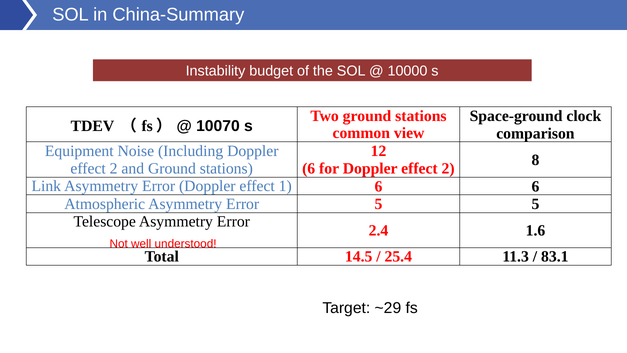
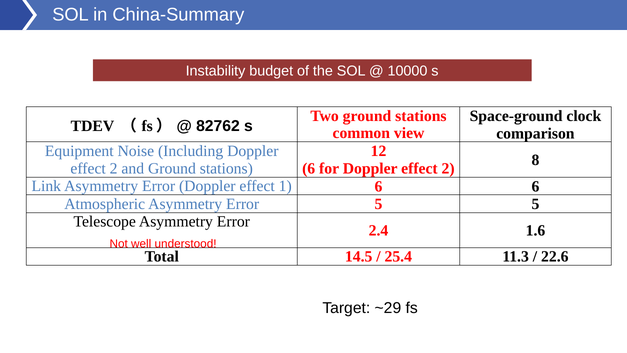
10070: 10070 -> 82762
83.1: 83.1 -> 22.6
